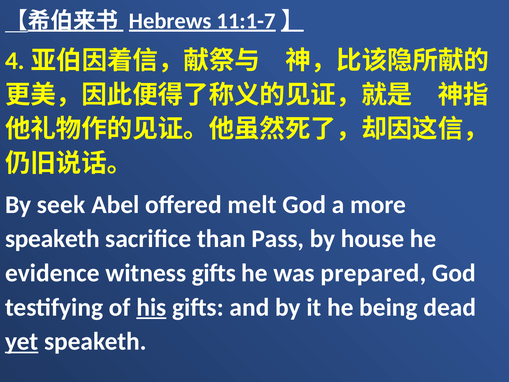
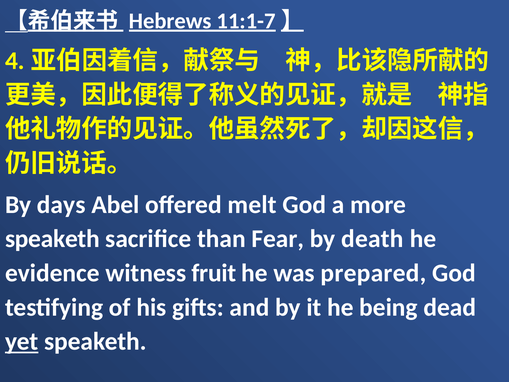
seek: seek -> days
Pass: Pass -> Fear
house: house -> death
witness gifts: gifts -> fruit
his underline: present -> none
